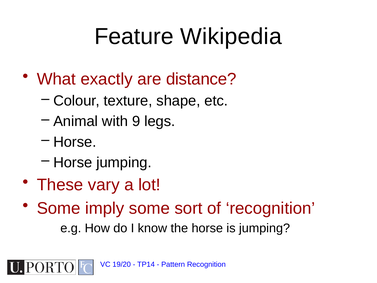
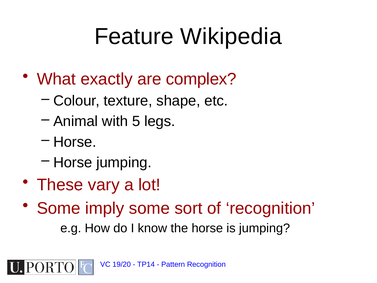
distance: distance -> complex
9: 9 -> 5
